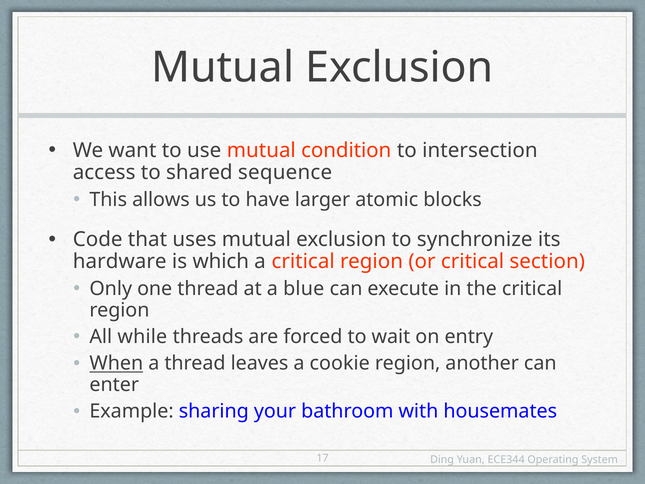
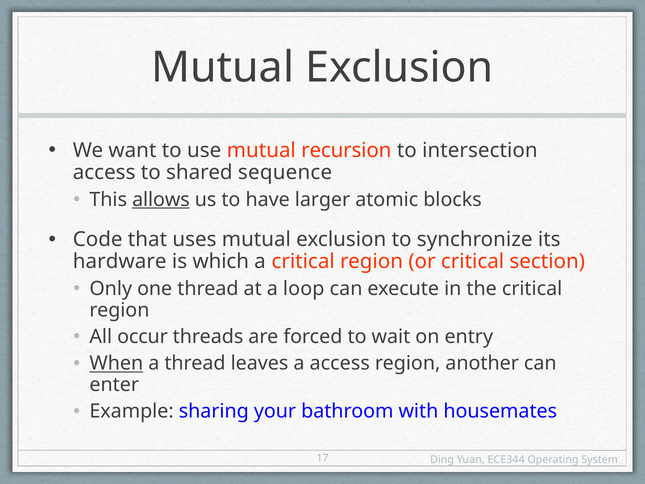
condition: condition -> recursion
allows underline: none -> present
blue: blue -> loop
while: while -> occur
a cookie: cookie -> access
